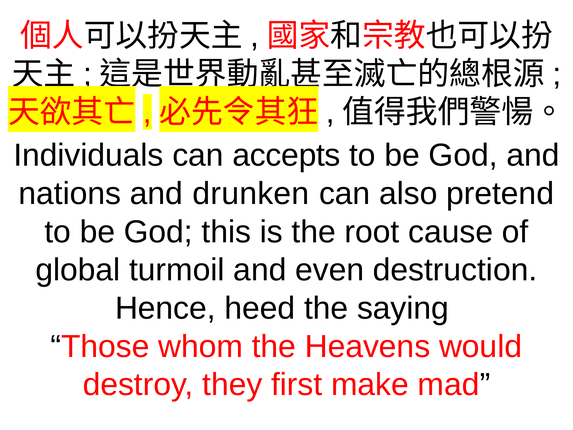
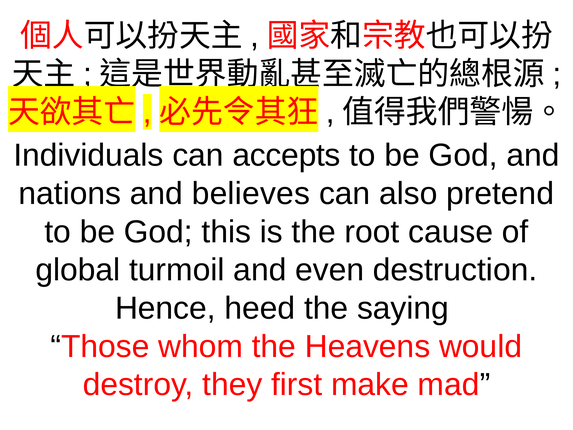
drunken: drunken -> believes
